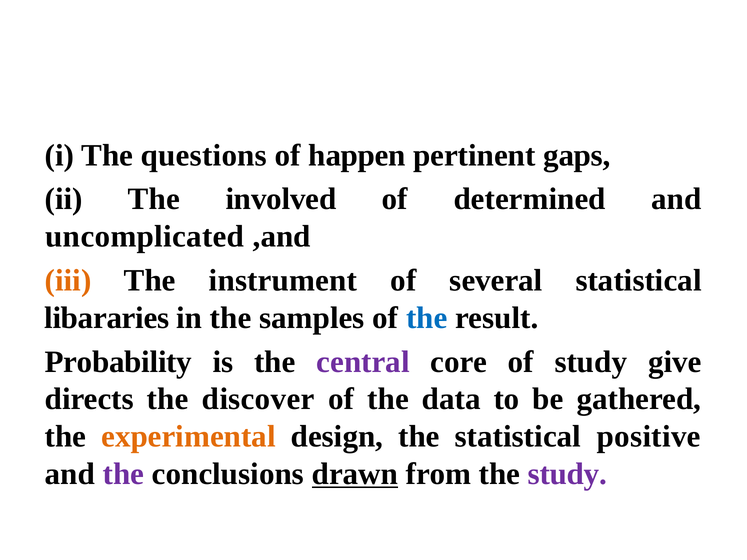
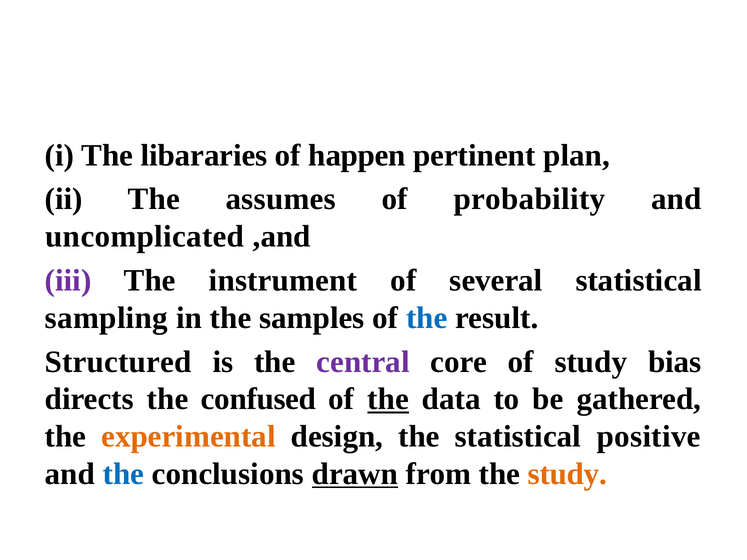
questions: questions -> libararies
gaps: gaps -> plan
involved: involved -> assumes
determined: determined -> probability
iii colour: orange -> purple
libararies: libararies -> sampling
Probability: Probability -> Structured
give: give -> bias
discover: discover -> confused
the at (388, 399) underline: none -> present
the at (123, 474) colour: purple -> blue
study at (567, 474) colour: purple -> orange
